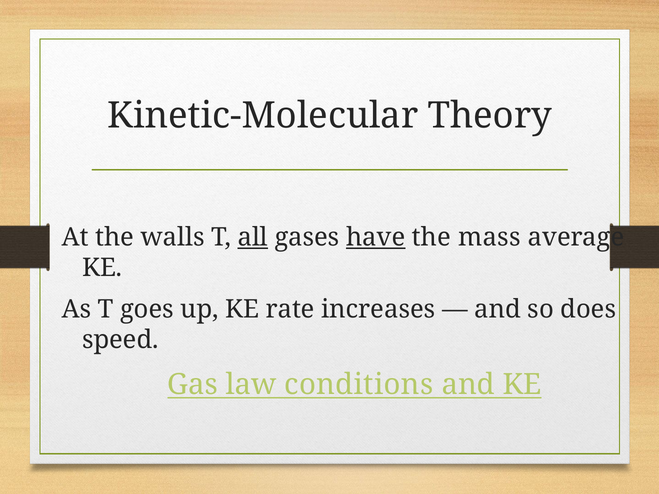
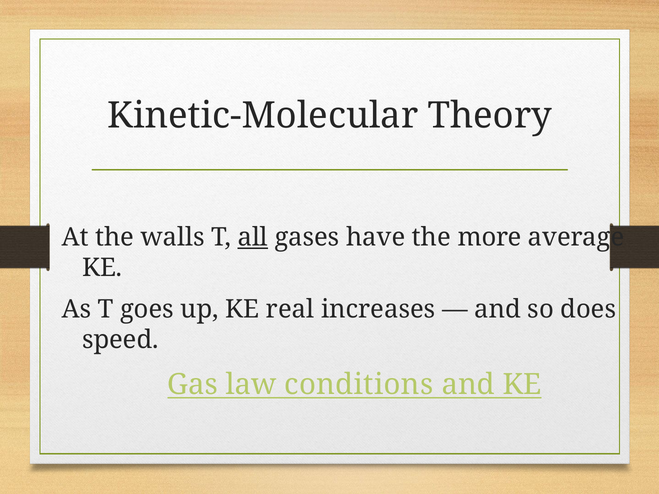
have underline: present -> none
mass: mass -> more
rate: rate -> real
